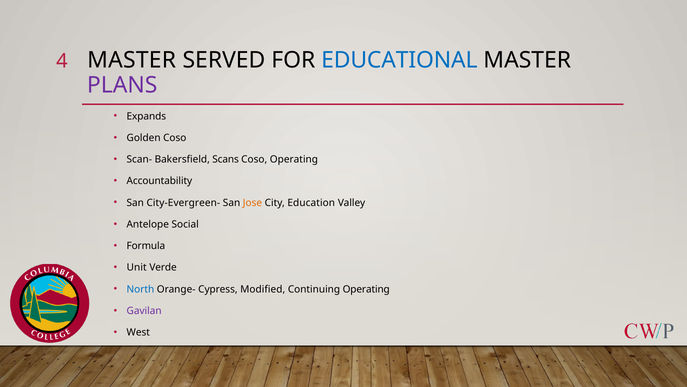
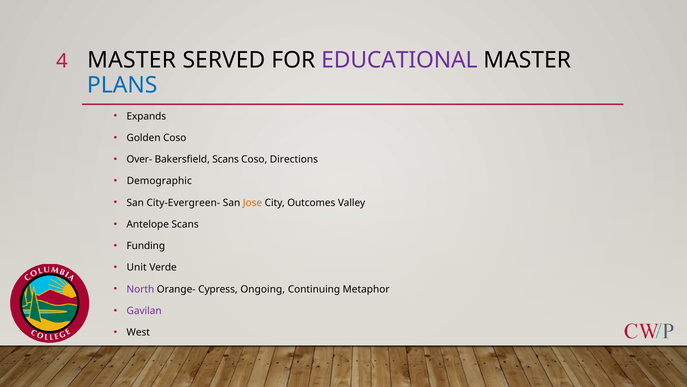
EDUCATIONAL colour: blue -> purple
PLANS colour: purple -> blue
Scan-: Scan- -> Over-
Coso Operating: Operating -> Directions
Accountability: Accountability -> Demographic
Education: Education -> Outcomes
Antelope Social: Social -> Scans
Formula: Formula -> Funding
North colour: blue -> purple
Modified: Modified -> Ongoing
Continuing Operating: Operating -> Metaphor
